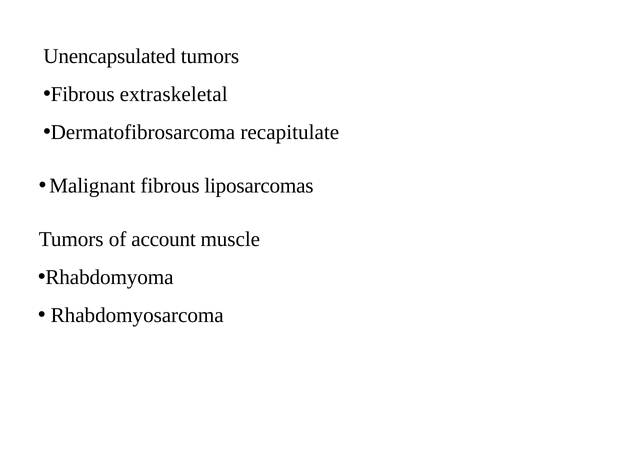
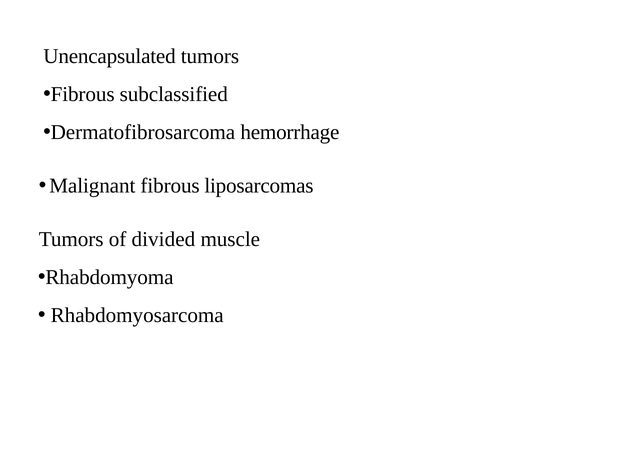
extraskeletal: extraskeletal -> subclassified
recapitulate: recapitulate -> hemorrhage
account: account -> divided
